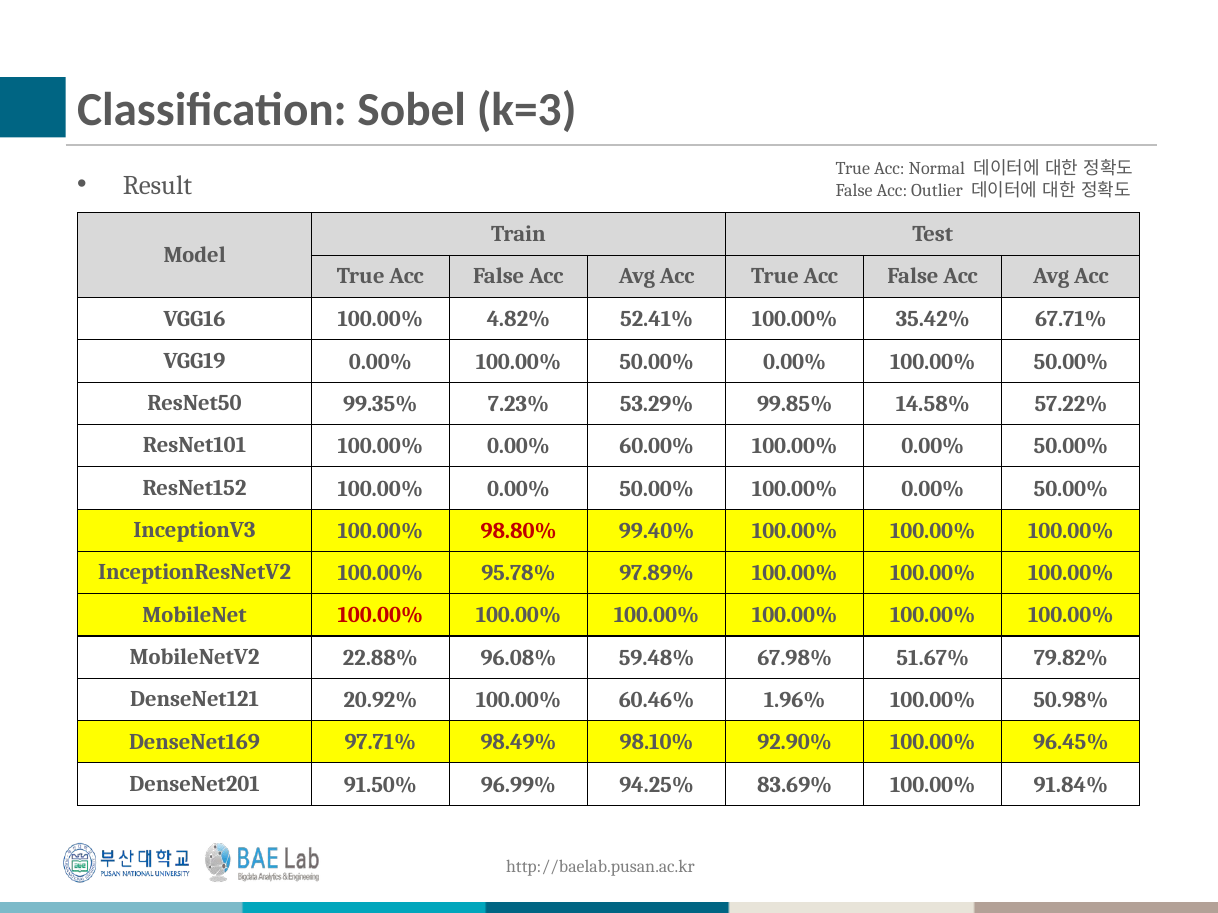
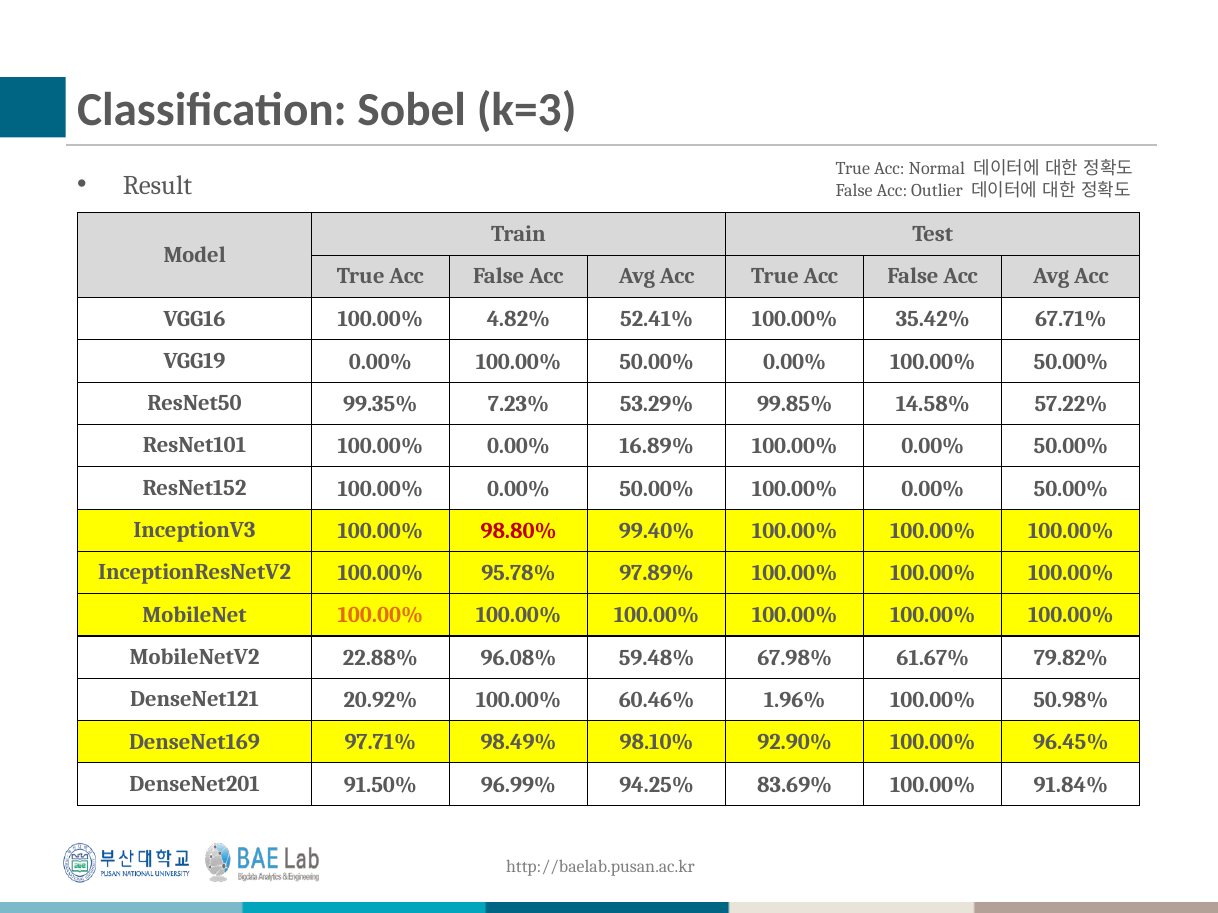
60.00%: 60.00% -> 16.89%
100.00% at (380, 616) colour: red -> orange
51.67%: 51.67% -> 61.67%
